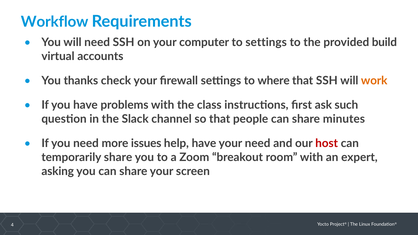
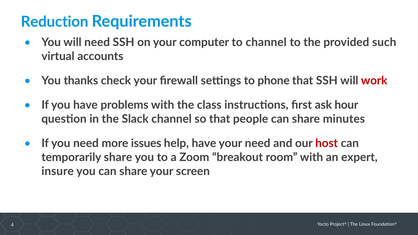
Workflow: Workflow -> Reduction
to settings: settings -> channel
build: build -> such
where: where -> phone
work colour: orange -> red
such: such -> hour
asking: asking -> insure
